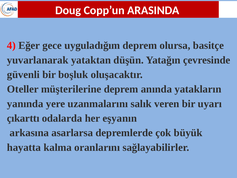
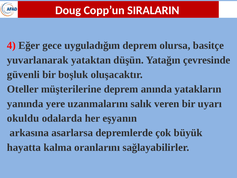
ARASINDA: ARASINDA -> SIRALARIN
çıkarttı: çıkarttı -> okuldu
